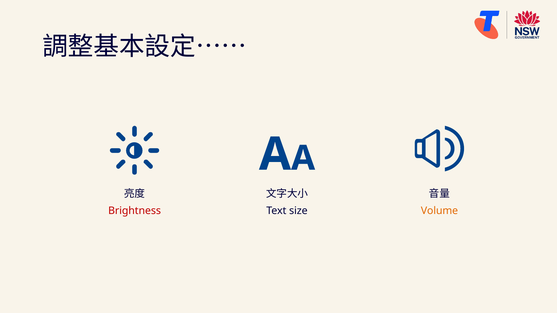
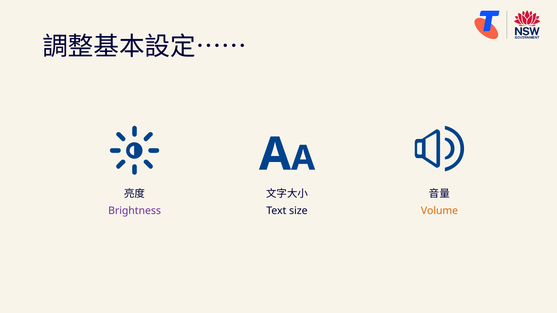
Brightness colour: red -> purple
